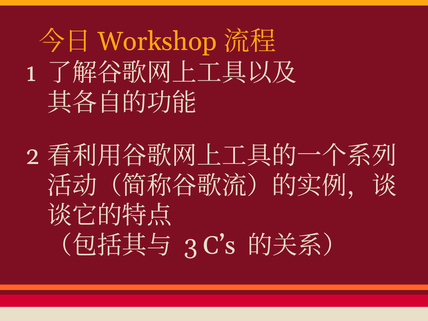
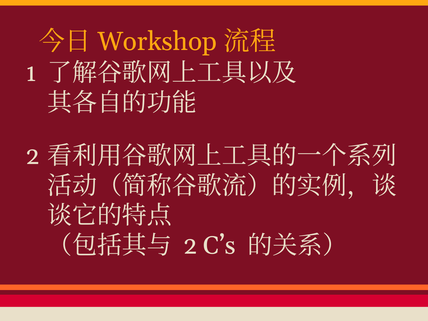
3 at (191, 246): 3 -> 2
